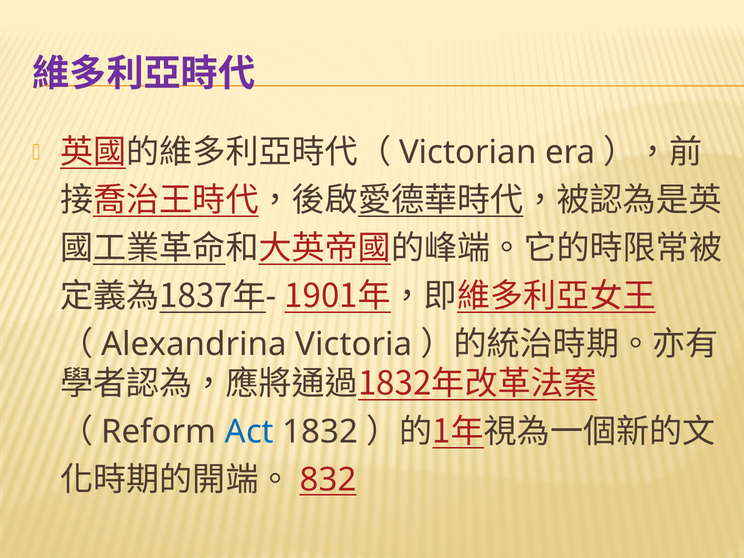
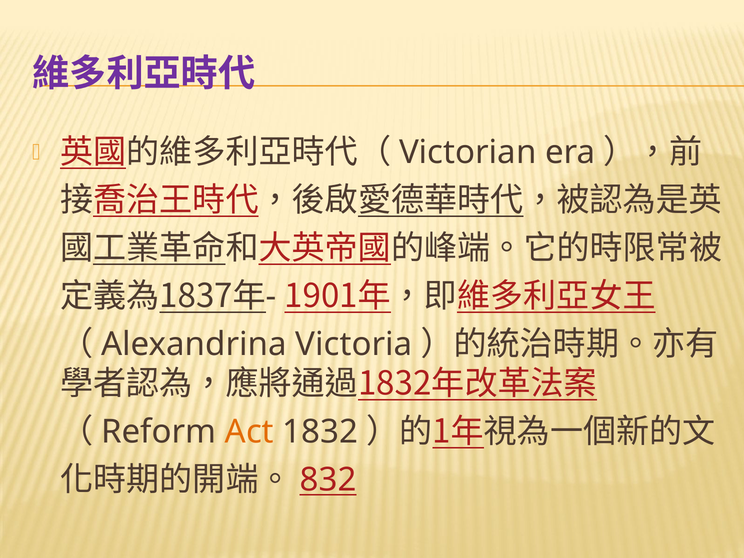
Act colour: blue -> orange
